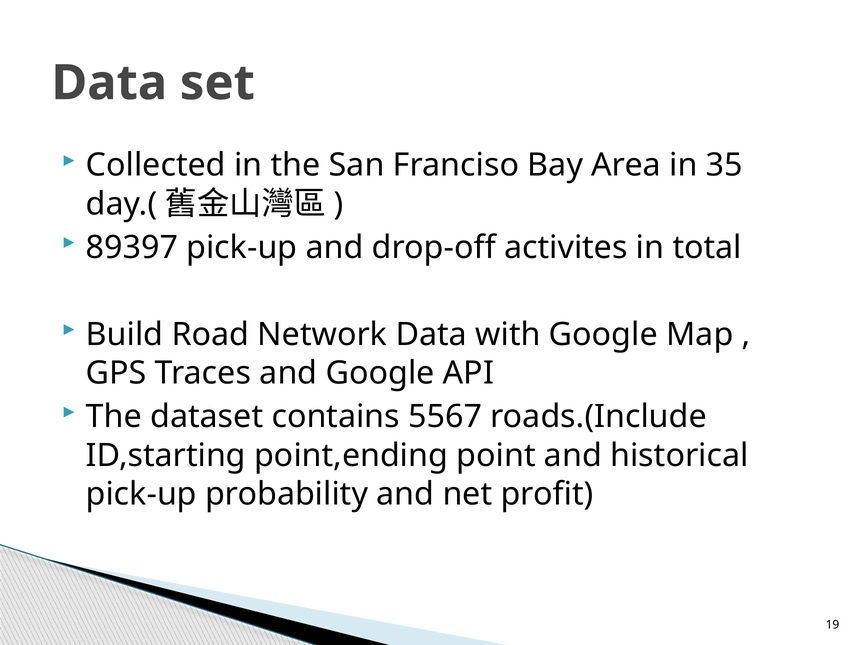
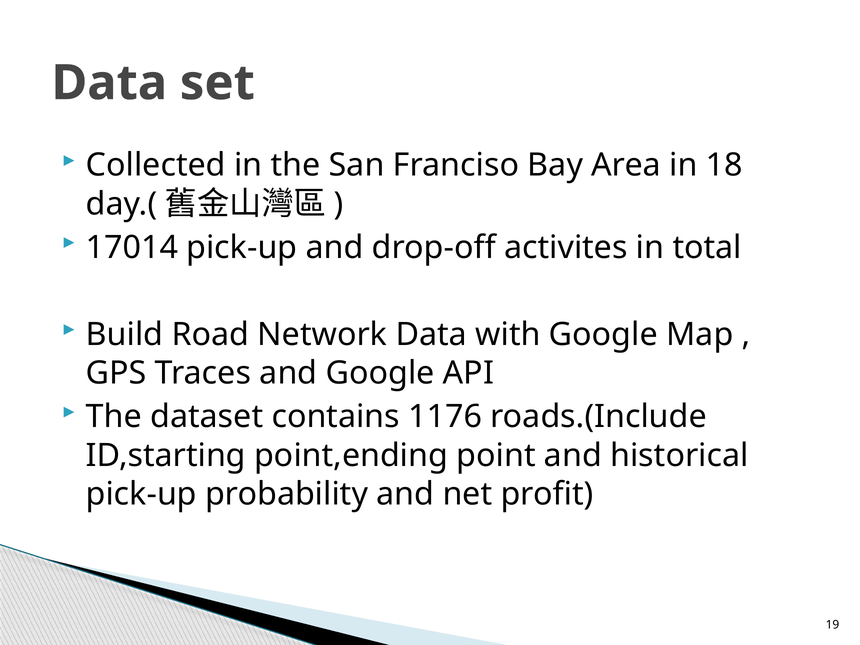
35: 35 -> 18
89397: 89397 -> 17014
5567: 5567 -> 1176
